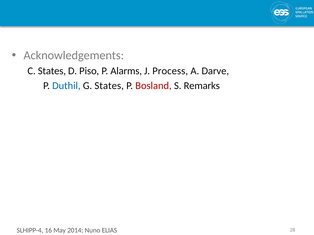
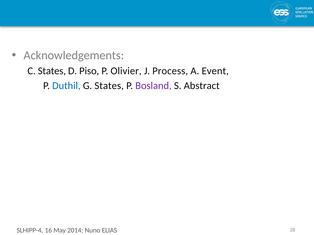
Alarms: Alarms -> Olivier
Darve: Darve -> Event
Bosland colour: red -> purple
Remarks: Remarks -> Abstract
